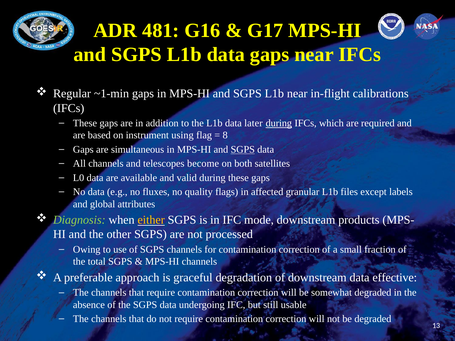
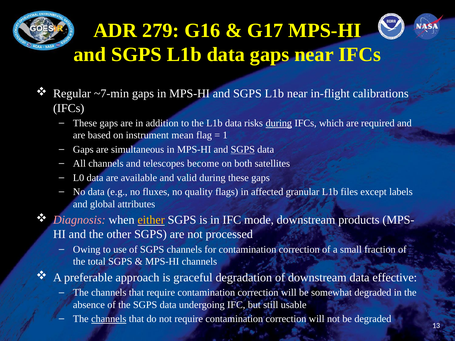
481: 481 -> 279
~1-min: ~1-min -> ~7-min
later: later -> risks
using: using -> mean
8: 8 -> 1
Diagnosis colour: light green -> pink
channels at (109, 319) underline: none -> present
